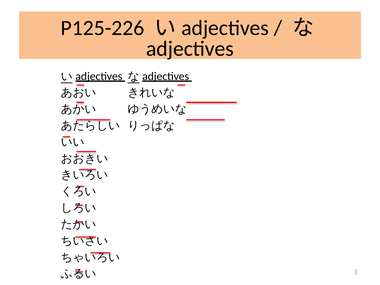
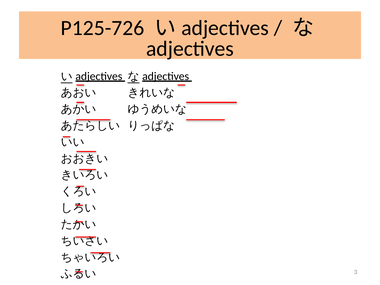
P125-226: P125-226 -> P125-726
